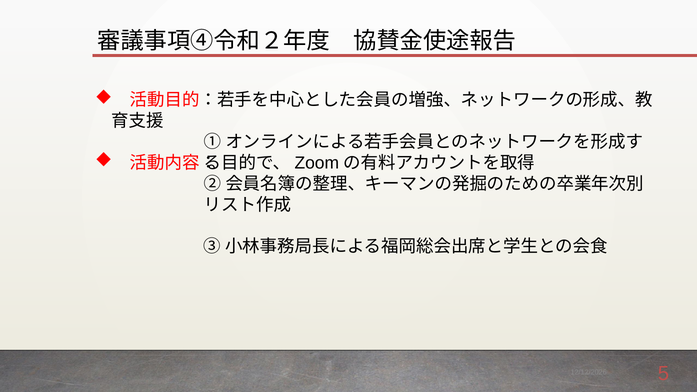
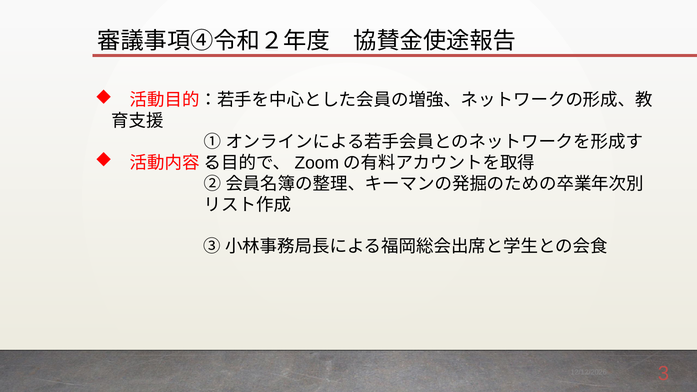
5: 5 -> 3
